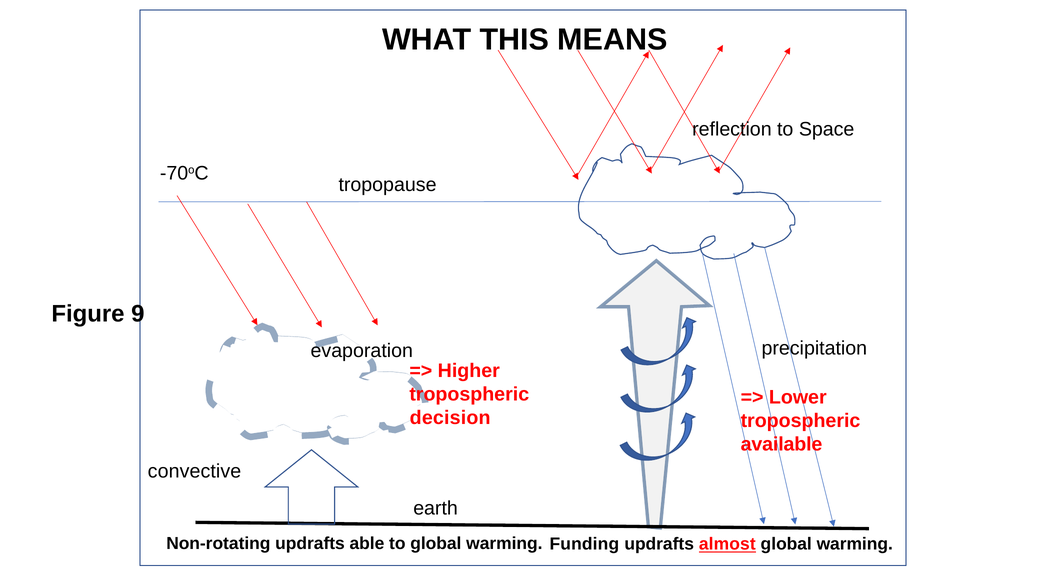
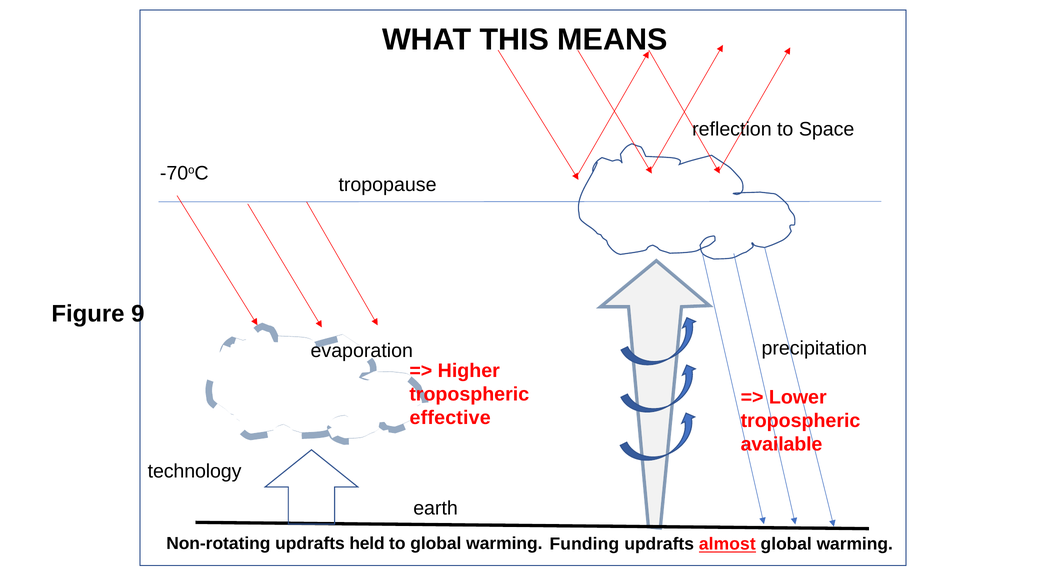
decision: decision -> effective
convective: convective -> technology
able: able -> held
